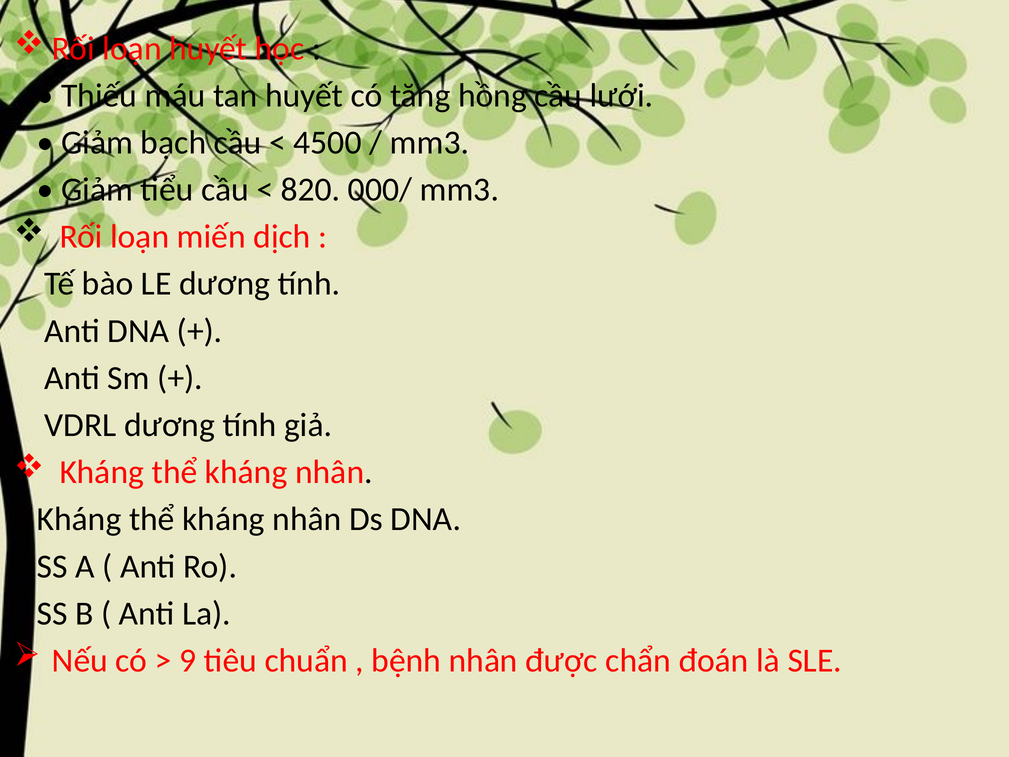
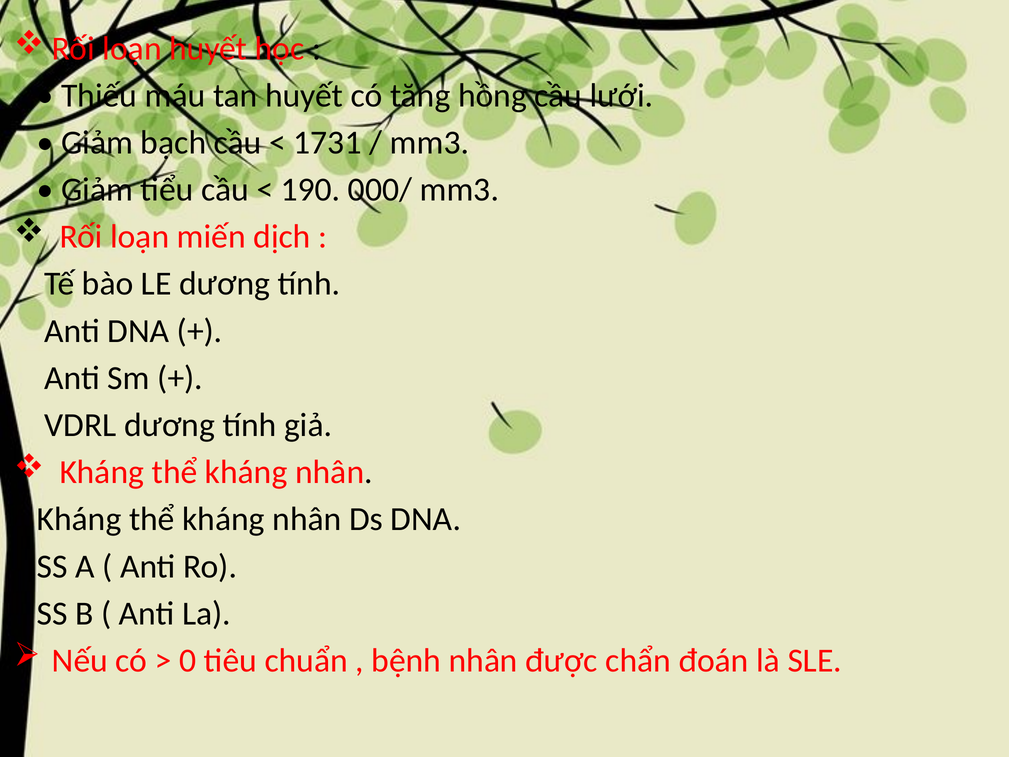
4500: 4500 -> 1731
820: 820 -> 190
9: 9 -> 0
